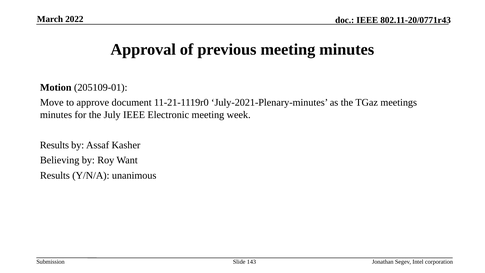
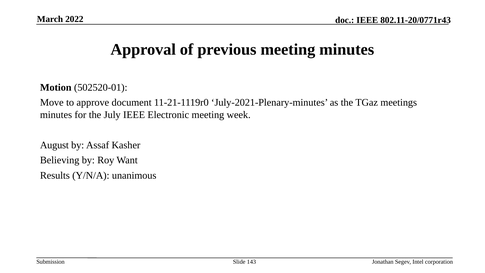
205109-01: 205109-01 -> 502520-01
Results at (54, 145): Results -> August
